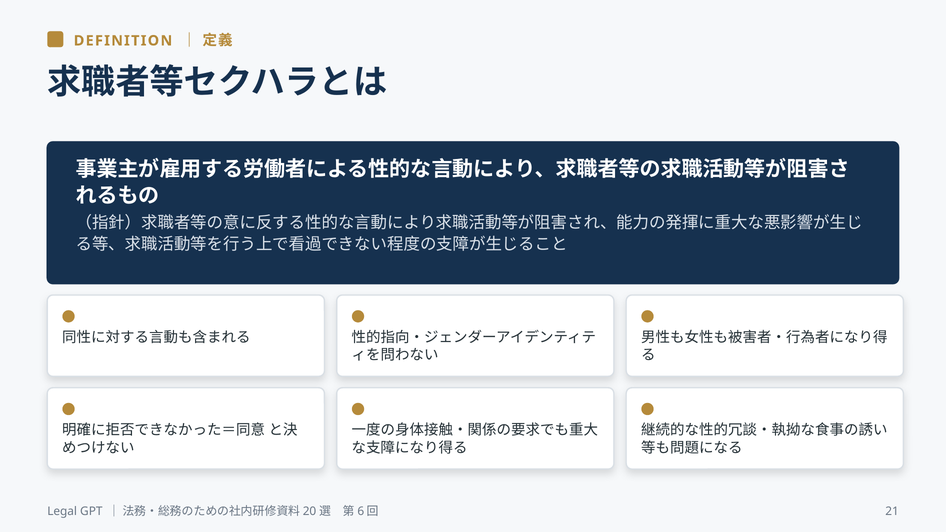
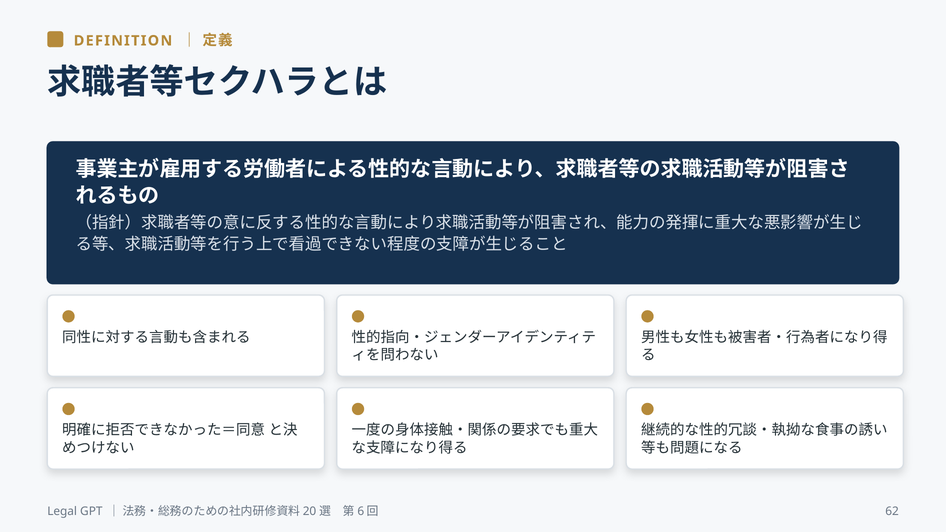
21: 21 -> 62
